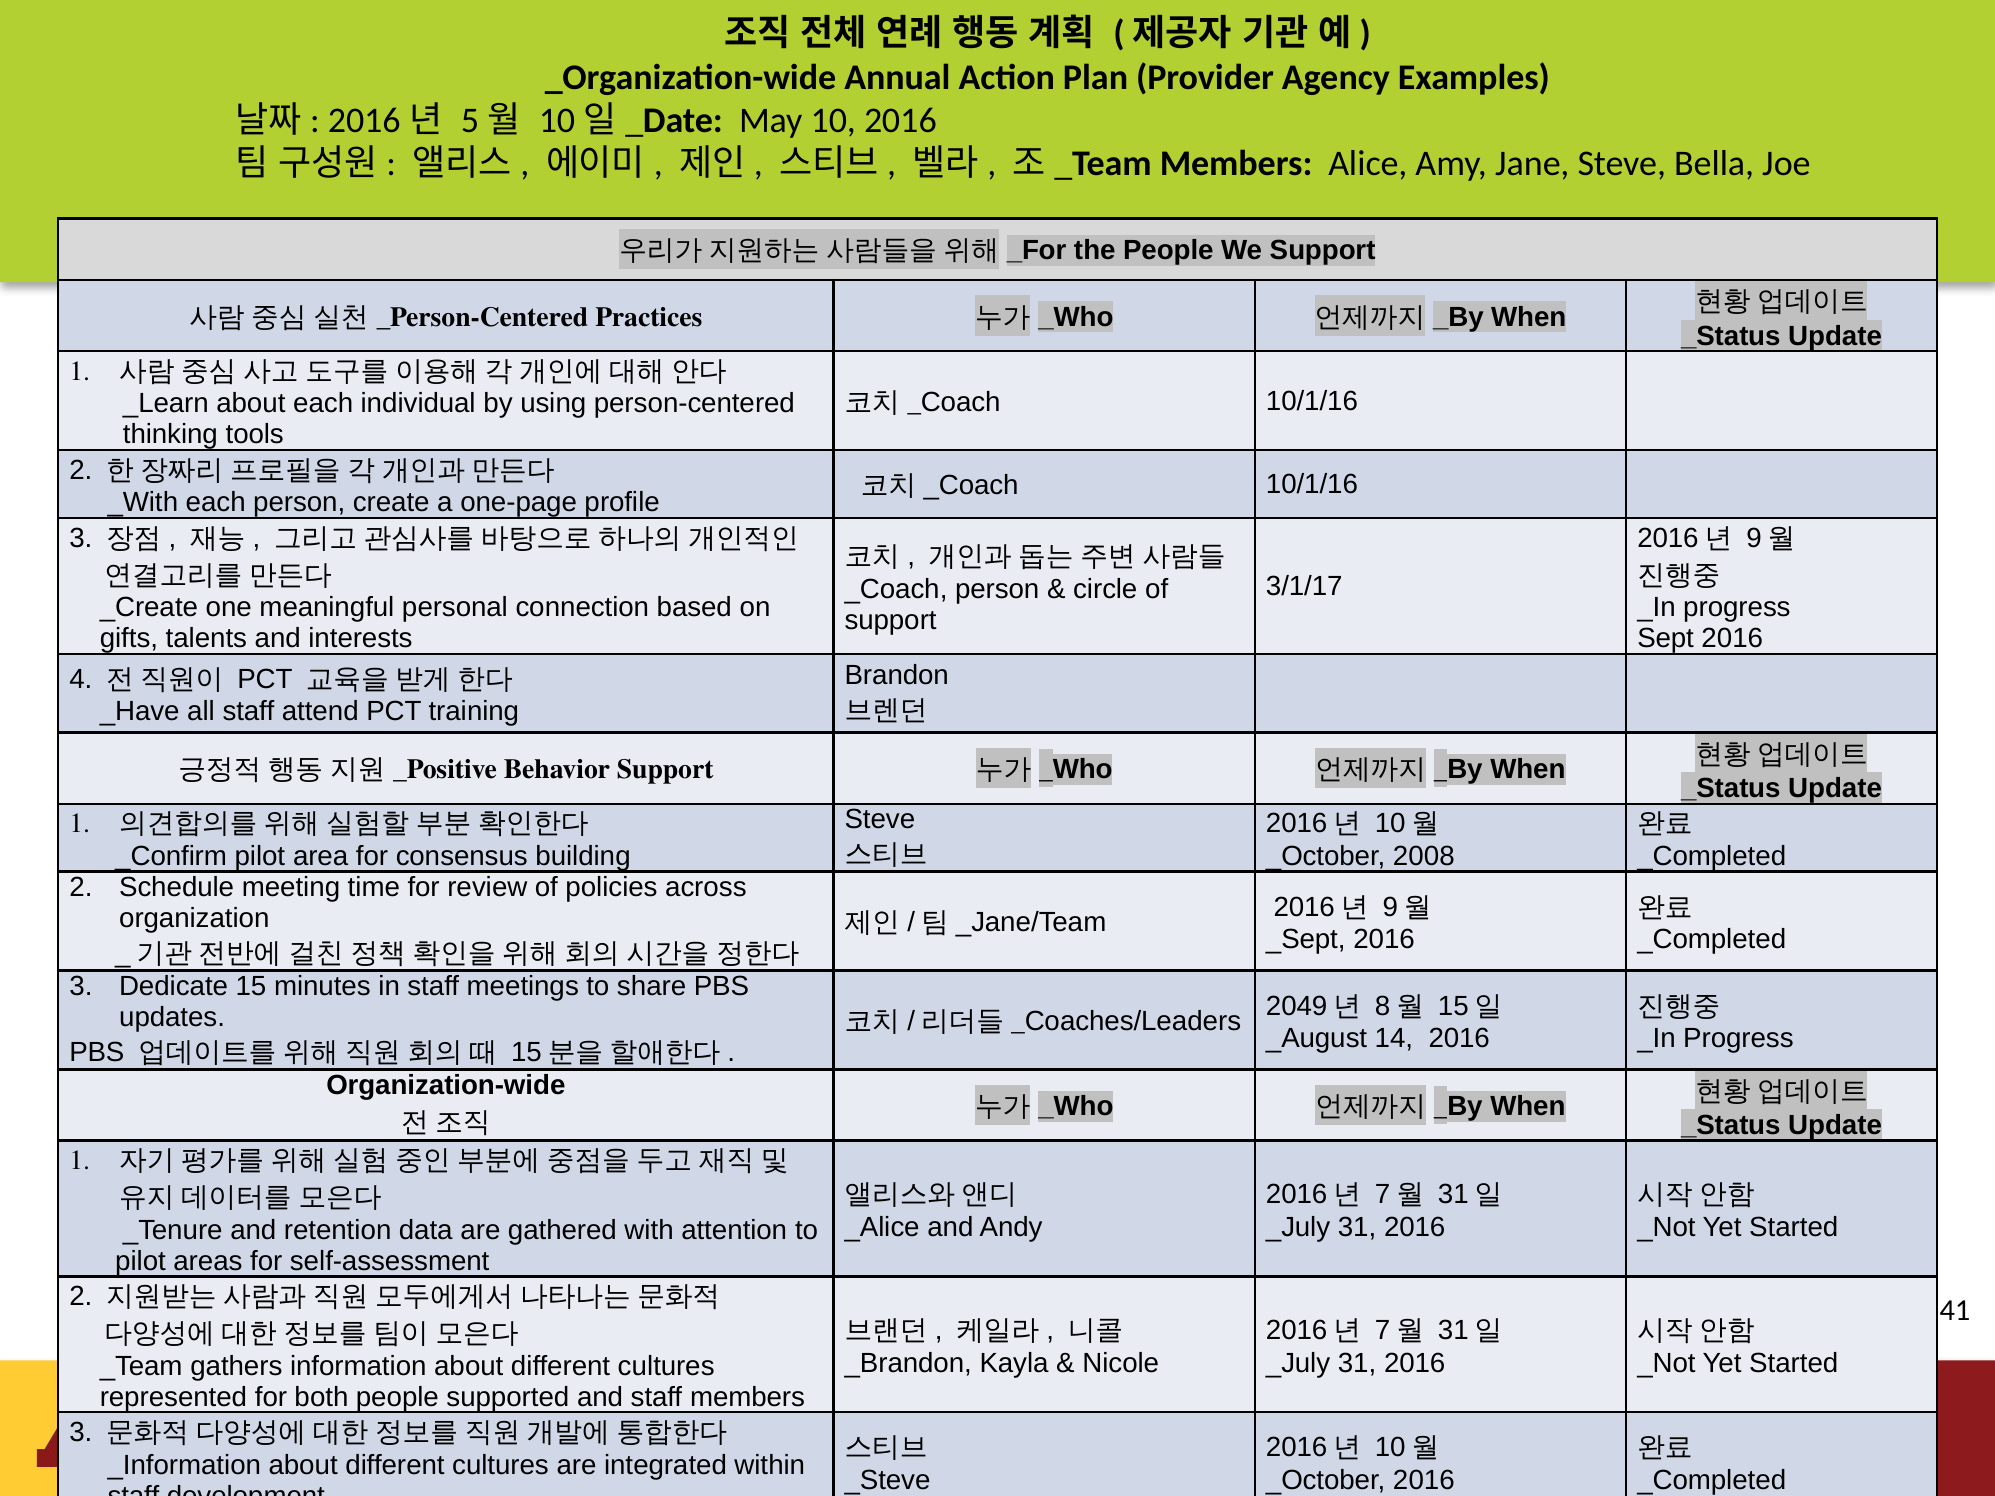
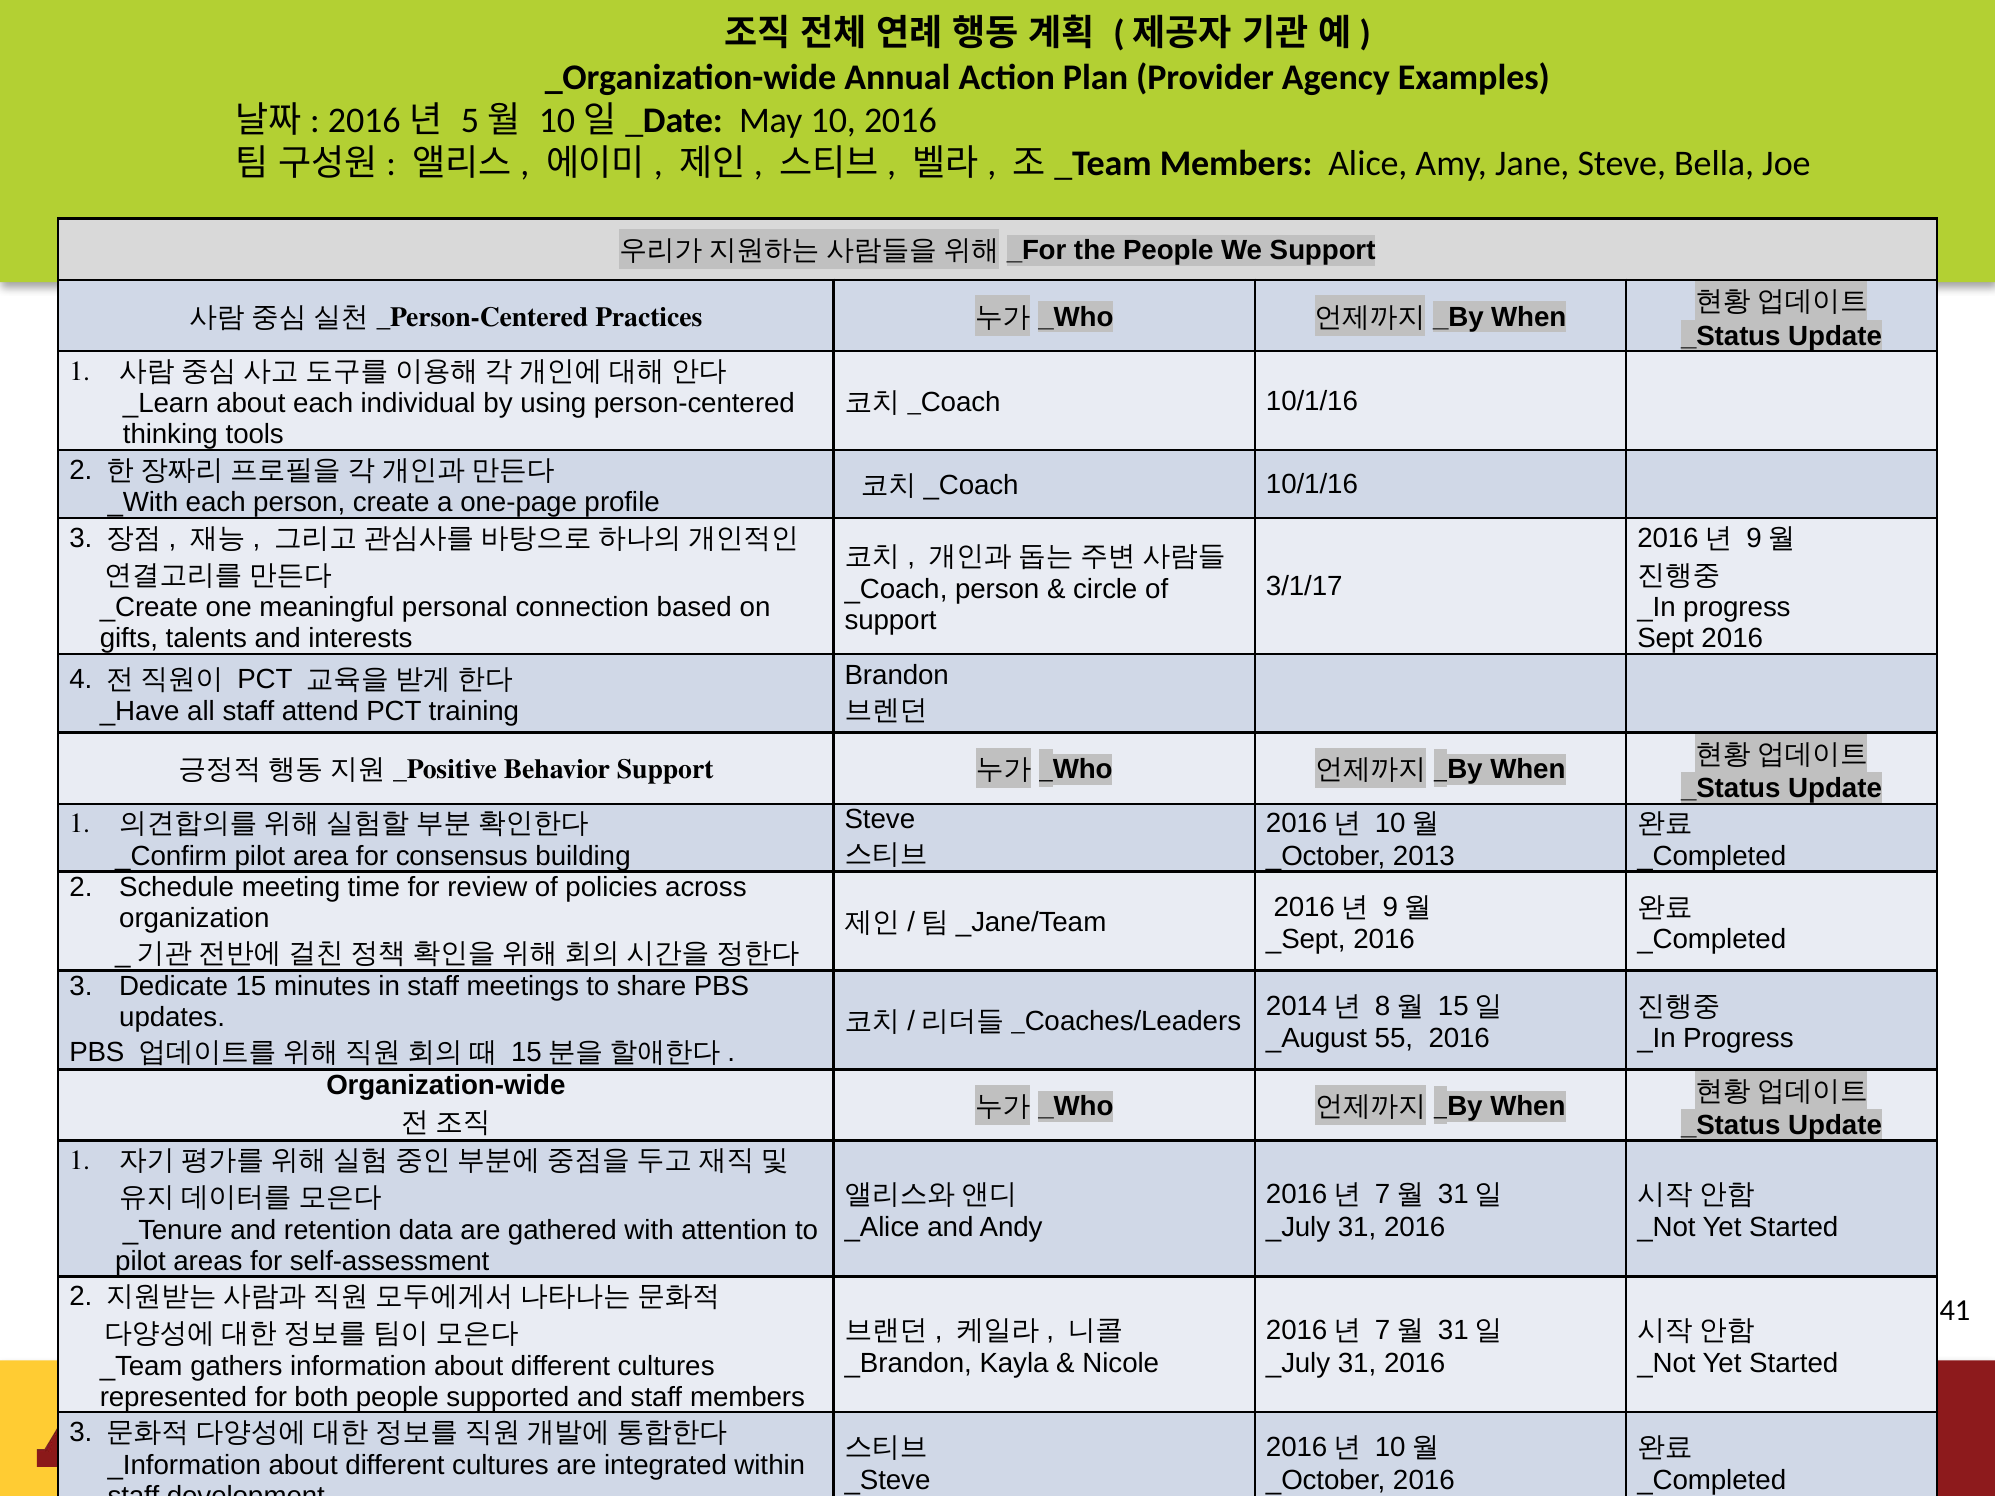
2008: 2008 -> 2013
2049: 2049 -> 2014
14: 14 -> 55
